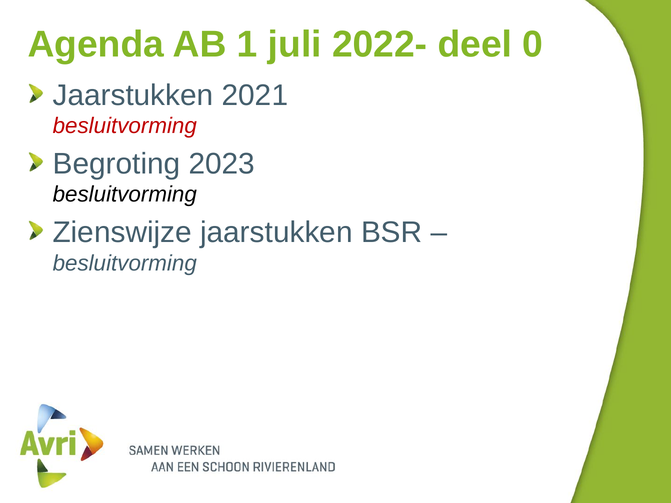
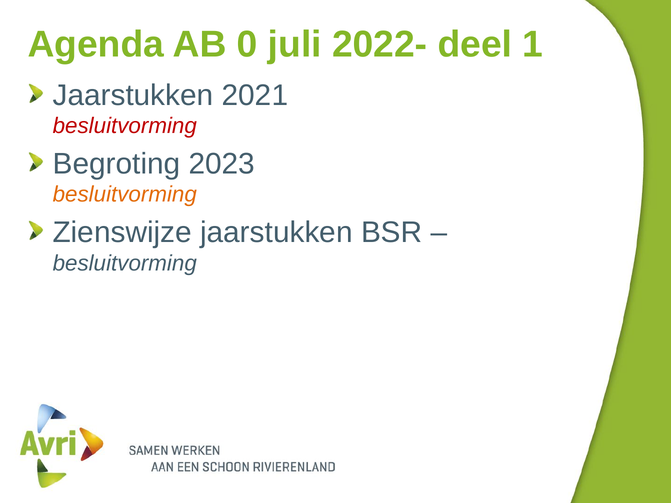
1: 1 -> 0
0: 0 -> 1
besluitvorming at (125, 195) colour: black -> orange
